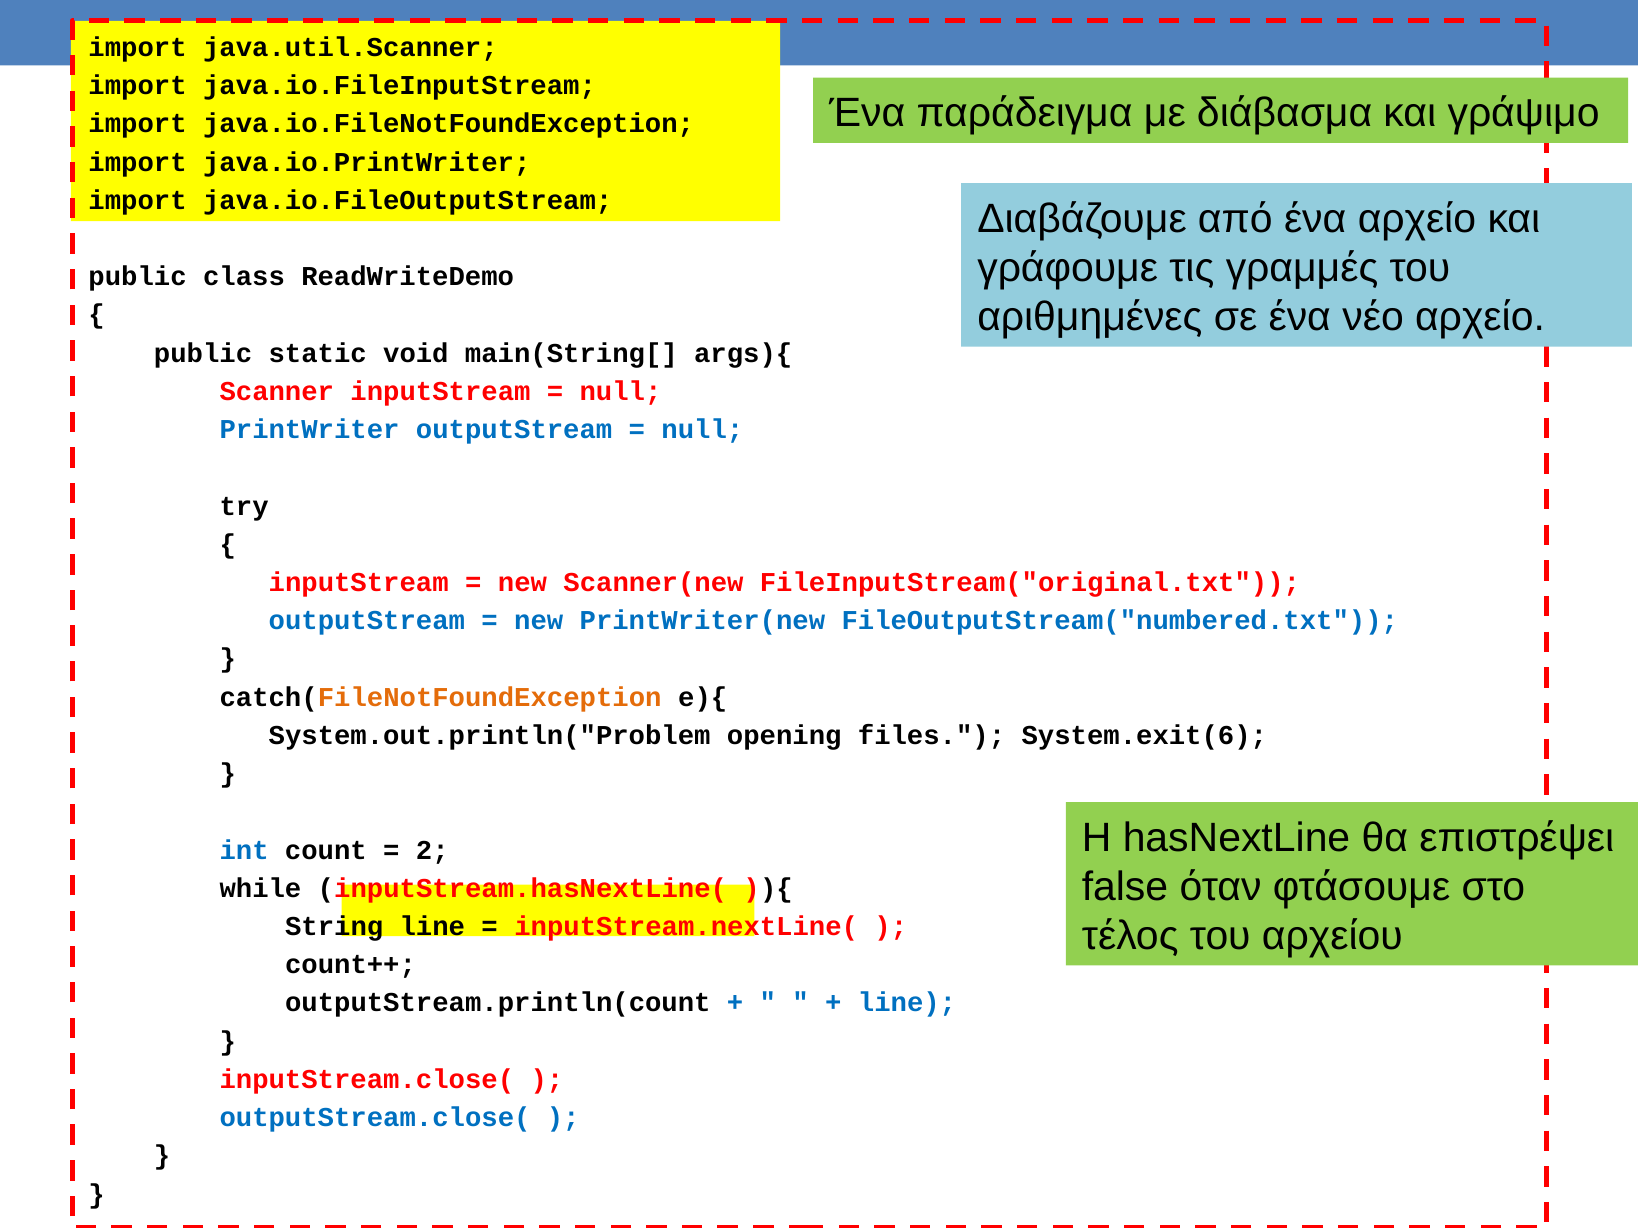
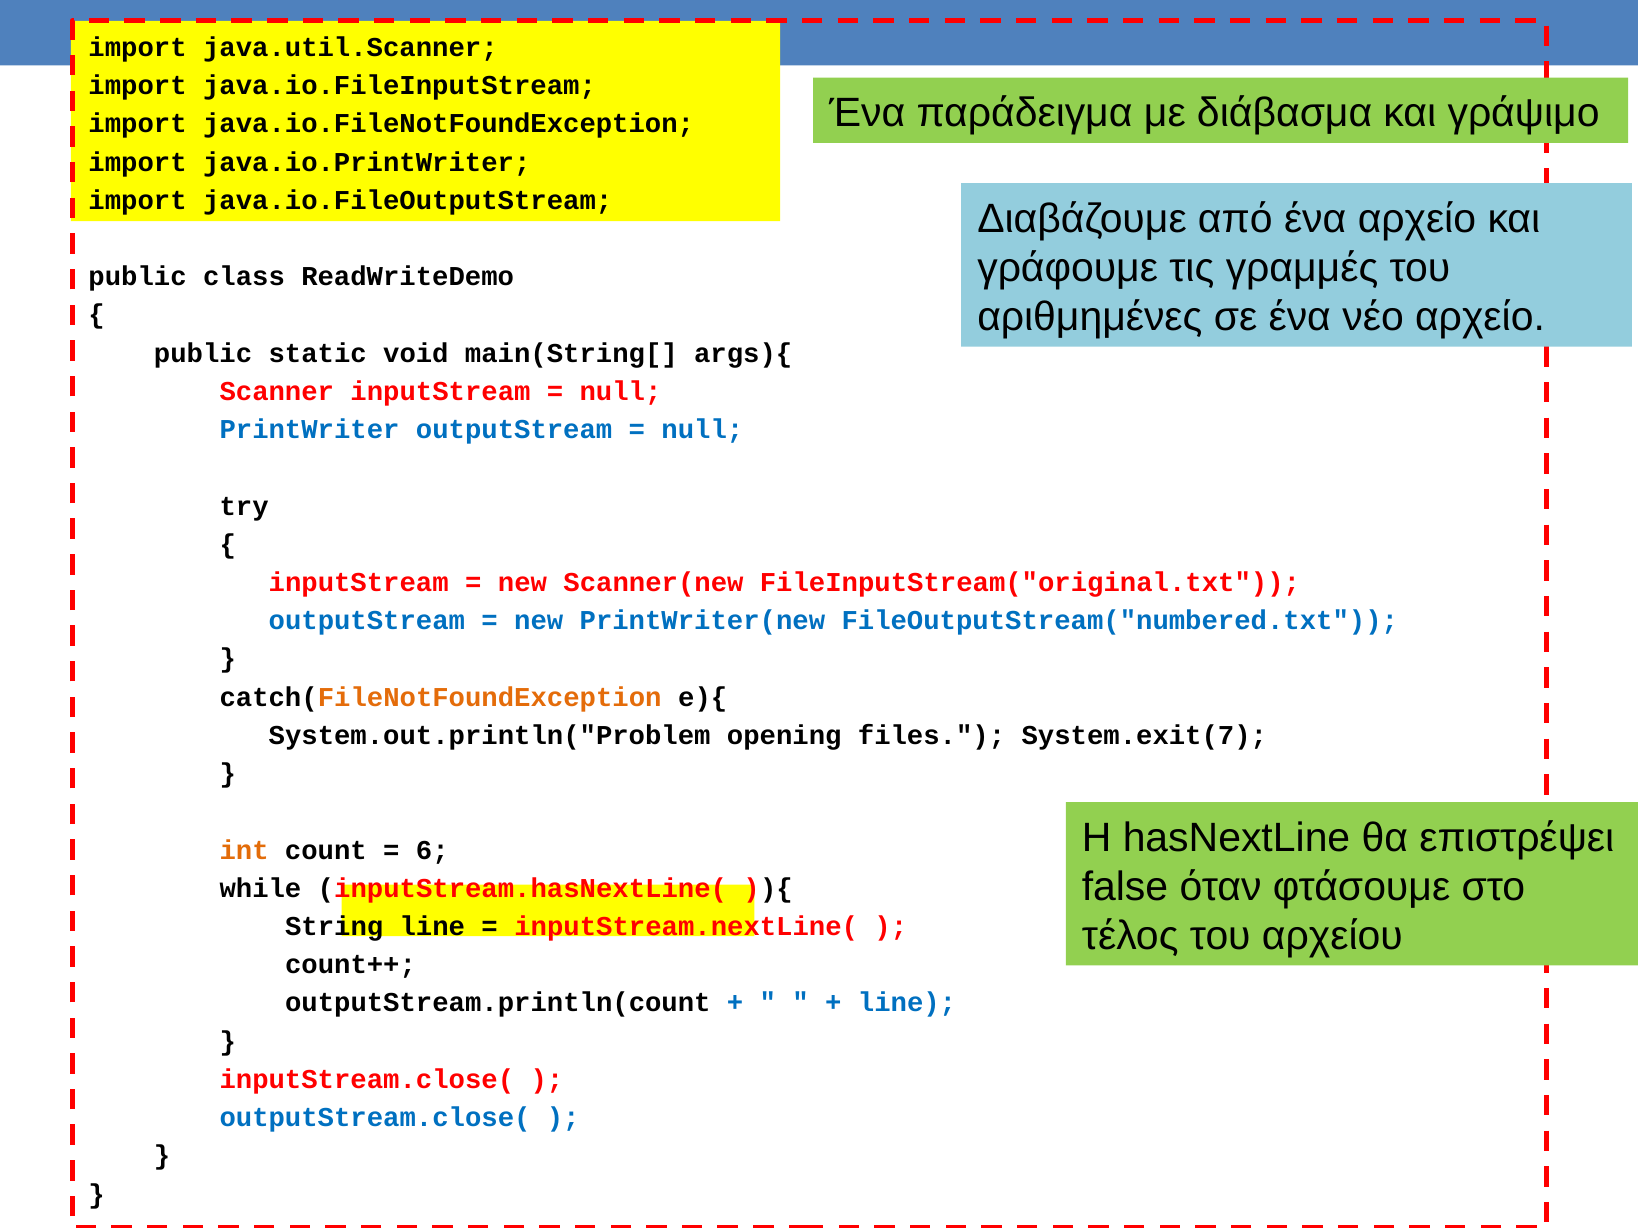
System.exit(6: System.exit(6 -> System.exit(7
int colour: blue -> orange
2: 2 -> 6
